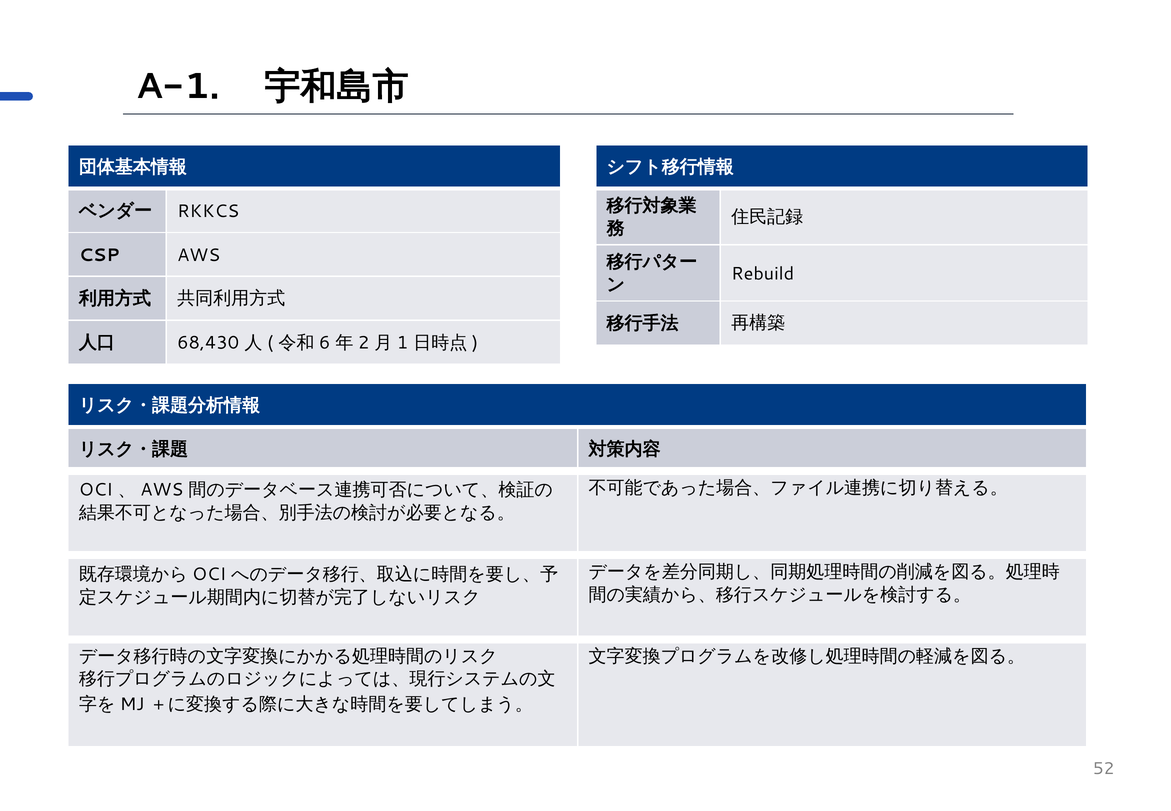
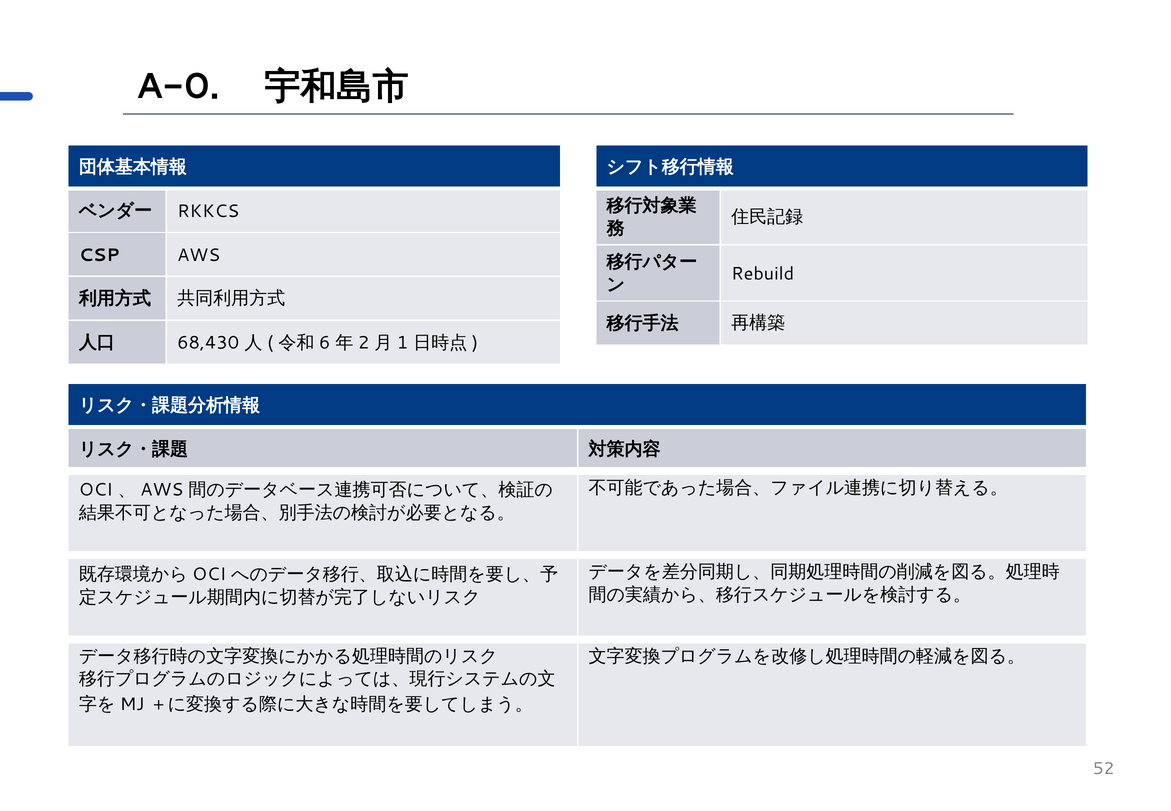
A-1: A-1 -> A-0
